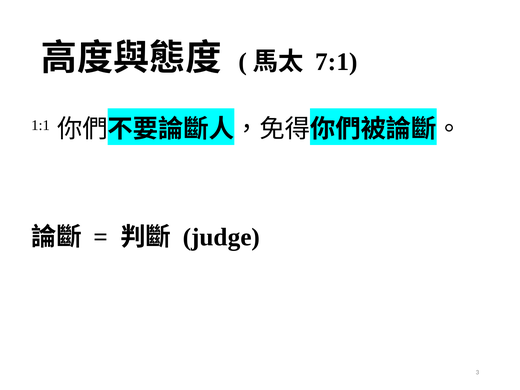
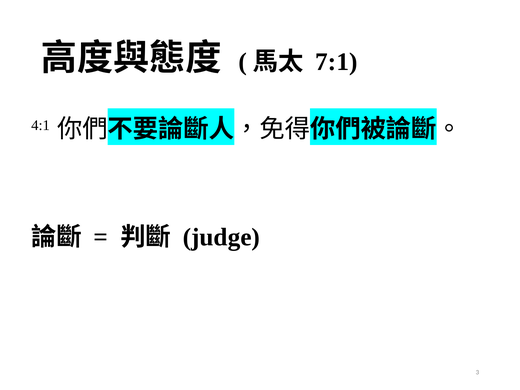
1:1: 1:1 -> 4:1
